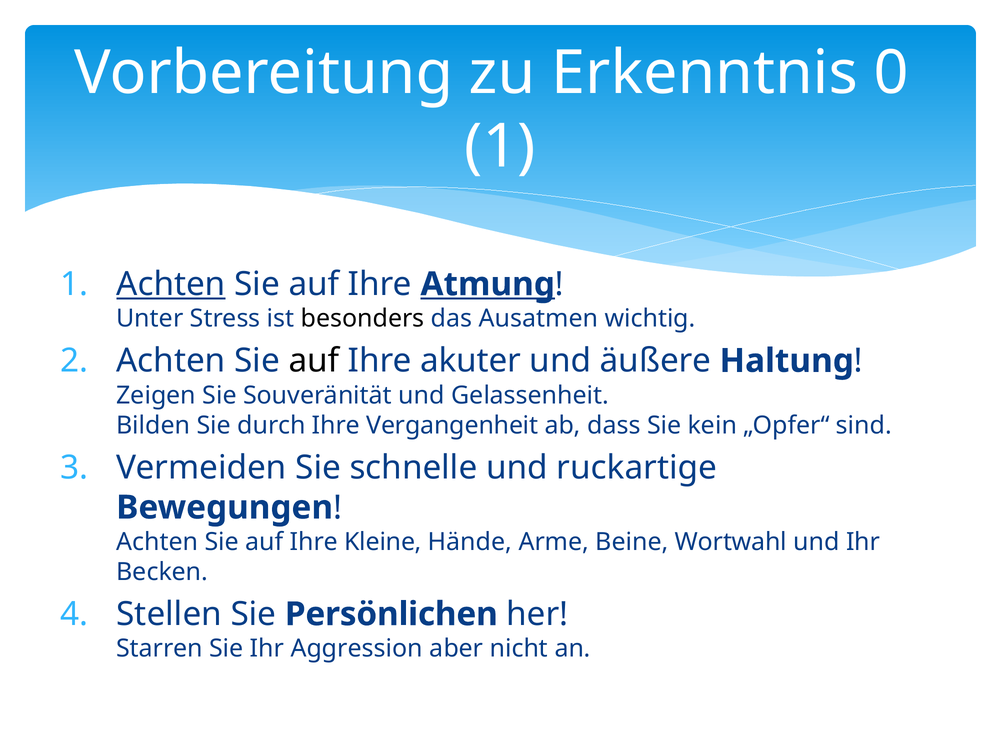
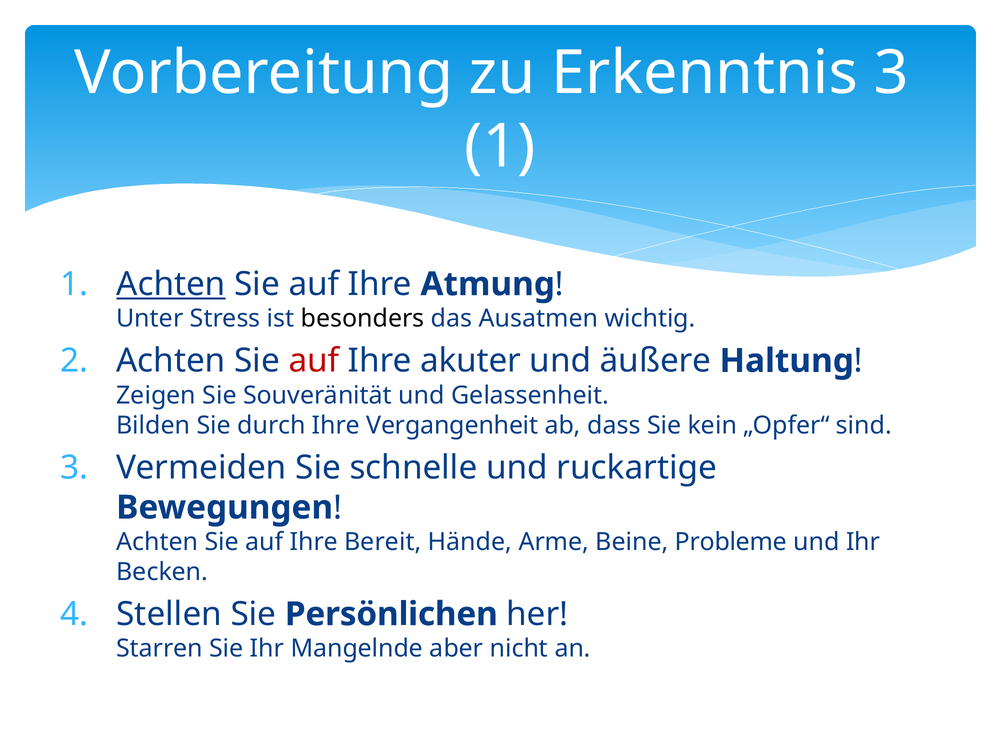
Erkenntnis 0: 0 -> 3
Atmung underline: present -> none
auf at (314, 361) colour: black -> red
Kleine: Kleine -> Bereit
Wortwahl: Wortwahl -> Probleme
Aggression: Aggression -> Mangelnde
